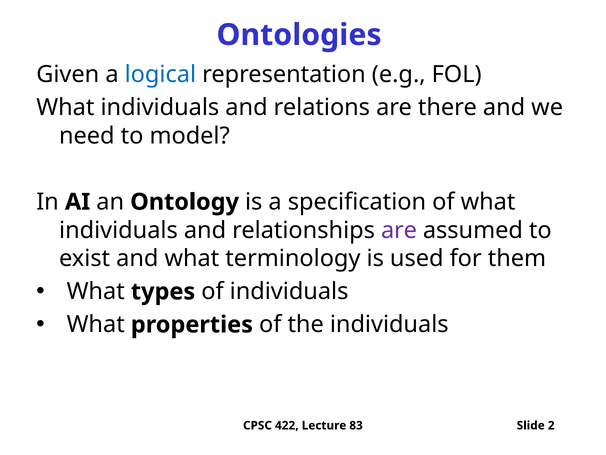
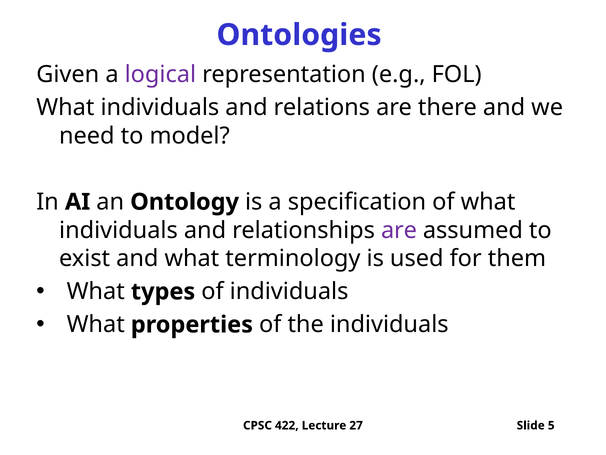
logical colour: blue -> purple
83: 83 -> 27
2: 2 -> 5
